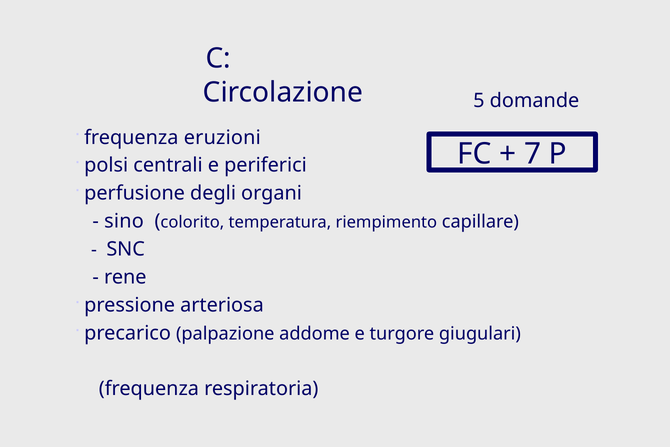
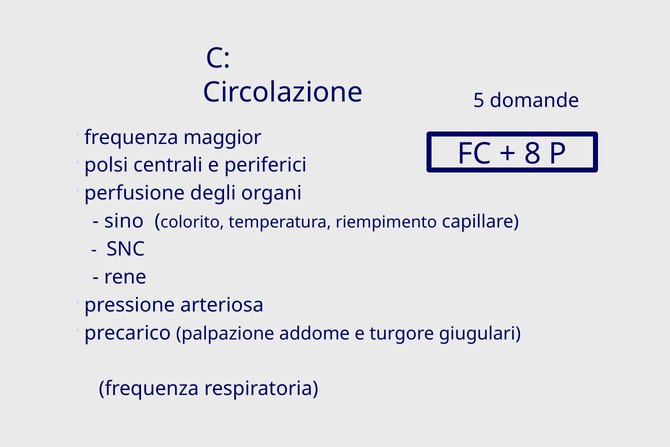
eruzioni: eruzioni -> maggior
7: 7 -> 8
